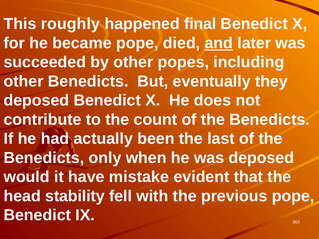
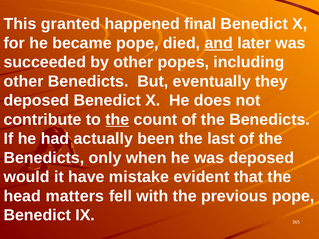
roughly: roughly -> granted
the at (117, 120) underline: none -> present
stability: stability -> matters
